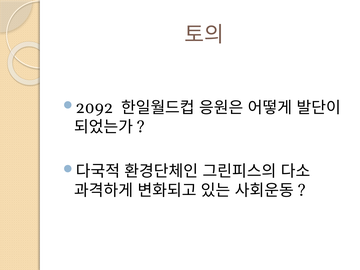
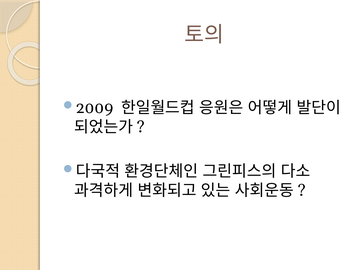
2092: 2092 -> 2009
